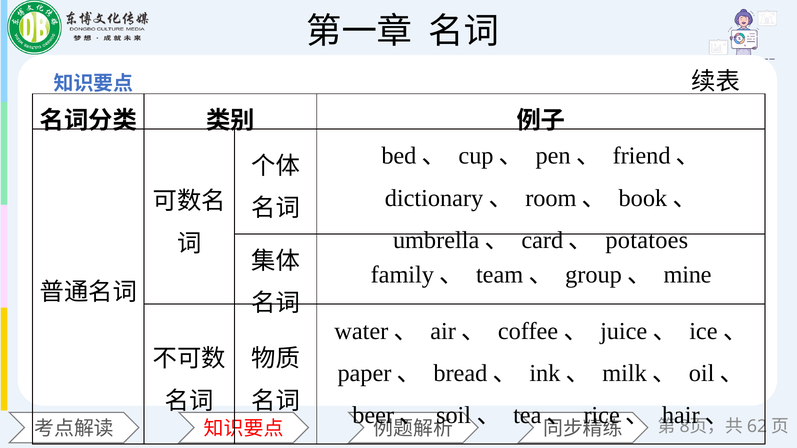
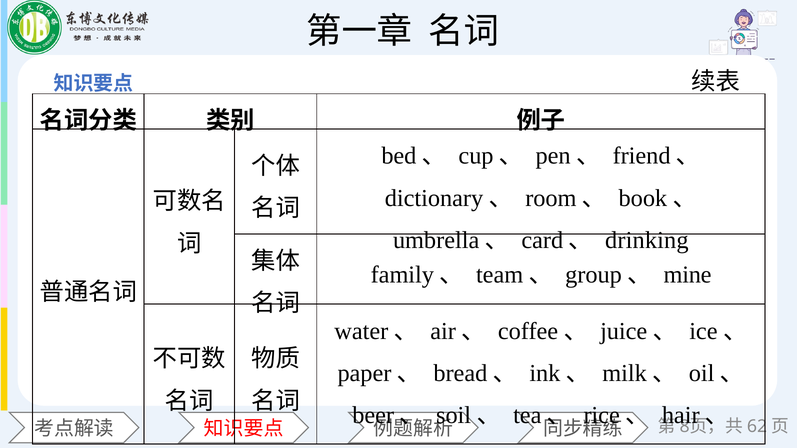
potatoes: potatoes -> drinking
